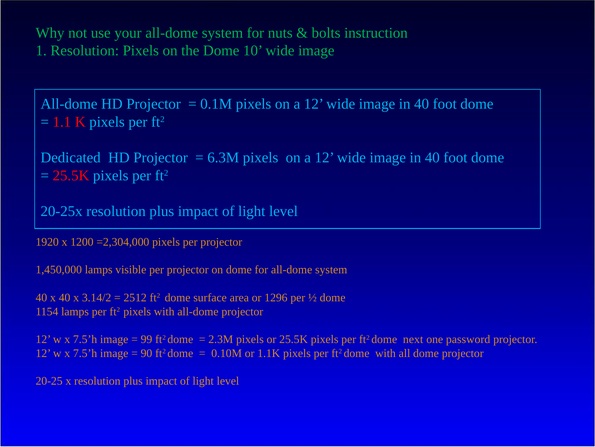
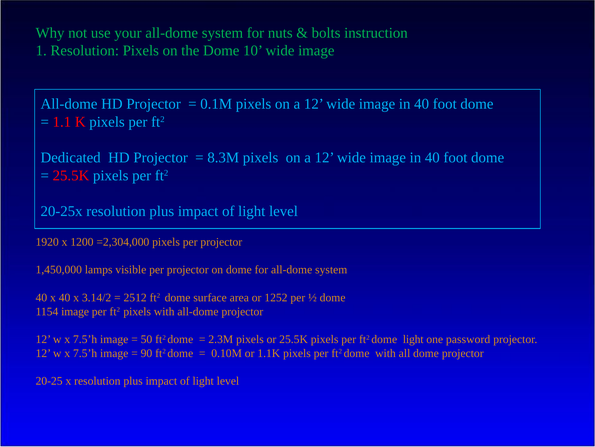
6.3M: 6.3M -> 8.3M
1296: 1296 -> 1252
1154 lamps: lamps -> image
99: 99 -> 50
dome next: next -> light
